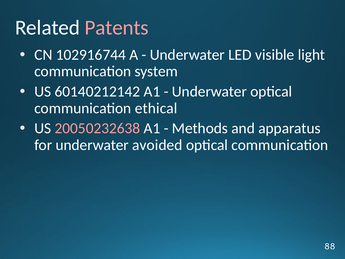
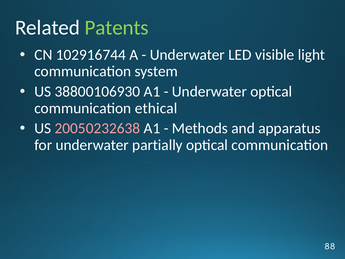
Patents colour: pink -> light green
60140212142: 60140212142 -> 38800106930
avoided: avoided -> partially
